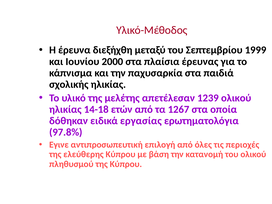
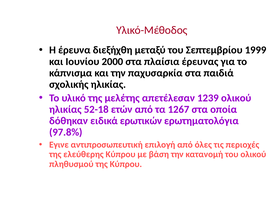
14-18: 14-18 -> 52-18
εργασίας: εργασίας -> ερωτικών
